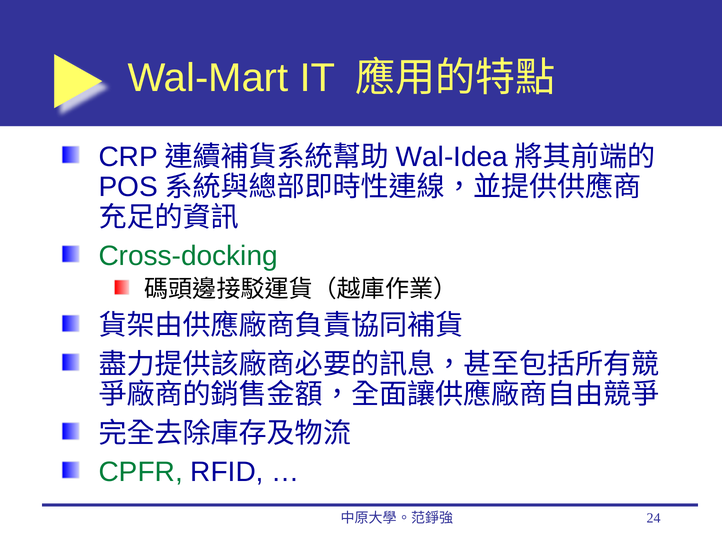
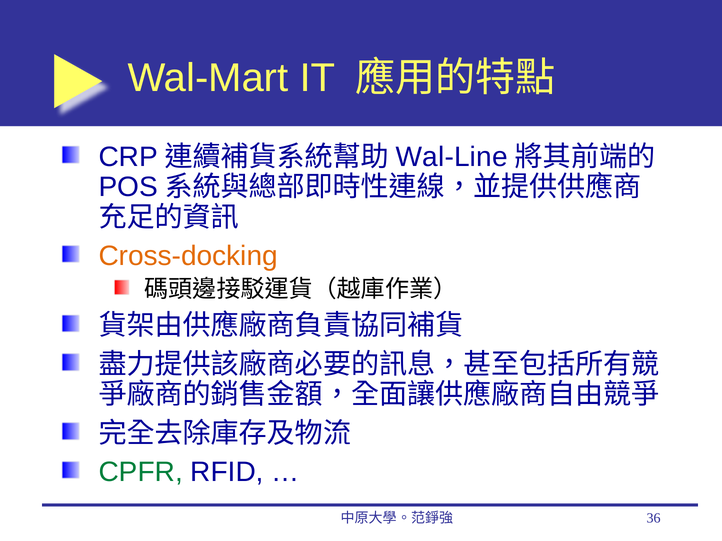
Wal-Idea: Wal-Idea -> Wal-Line
Cross-docking colour: green -> orange
24: 24 -> 36
